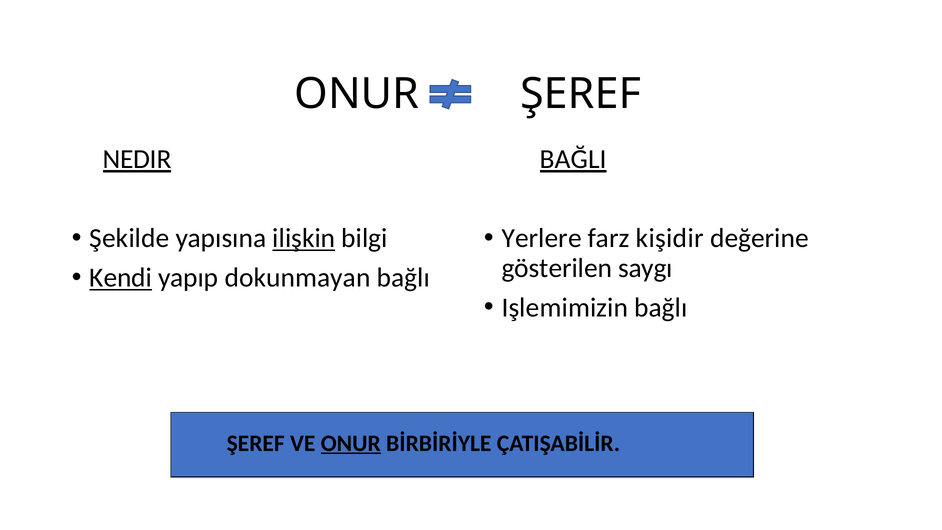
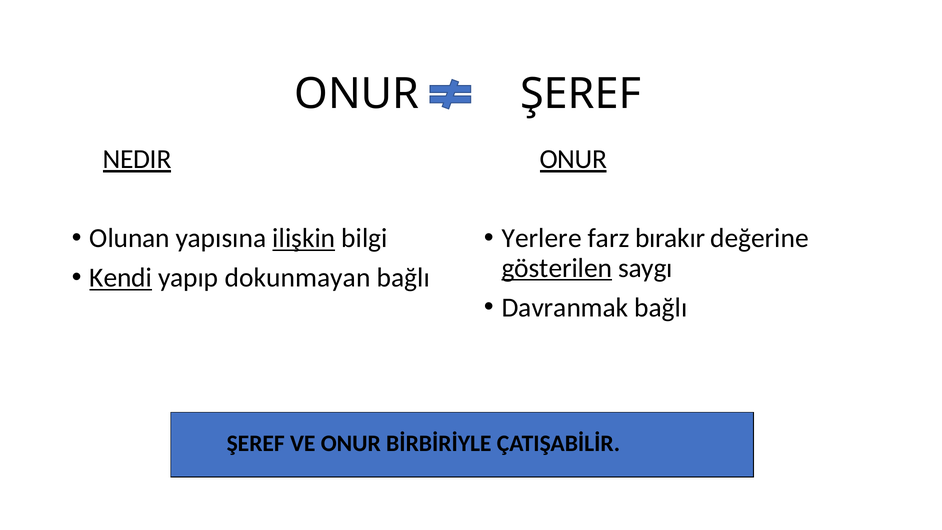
BAĞLI at (573, 159): BAĞLI -> ONUR
Şekilde: Şekilde -> Olunan
kişidir: kişidir -> bırakır
gösterilen underline: none -> present
Işlemimizin: Işlemimizin -> Davranmak
ONUR at (351, 443) underline: present -> none
